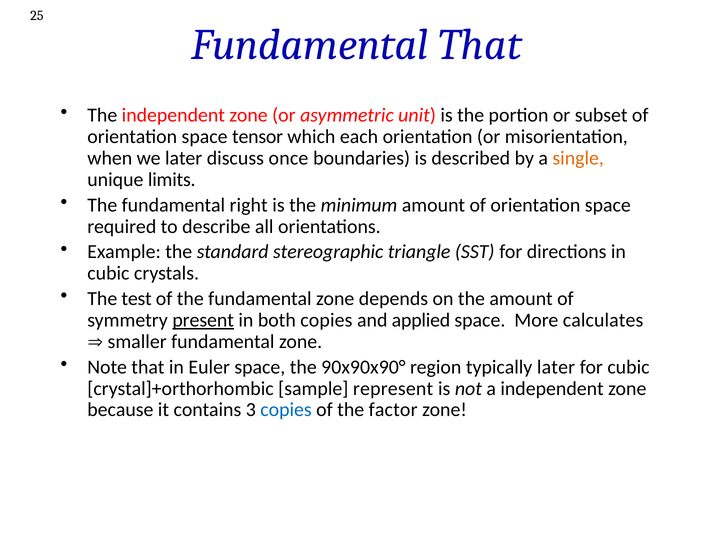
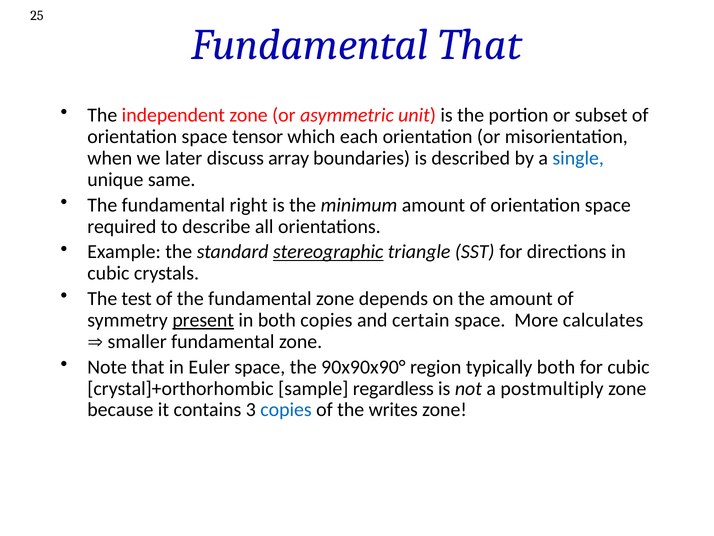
once: once -> array
single colour: orange -> blue
limits: limits -> same
stereographic underline: none -> present
applied: applied -> certain
typically later: later -> both
represent: represent -> regardless
a independent: independent -> postmultiply
factor: factor -> writes
